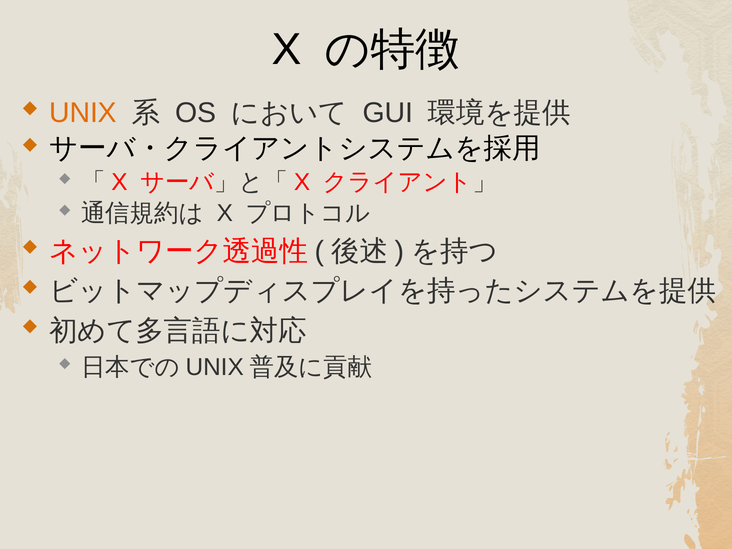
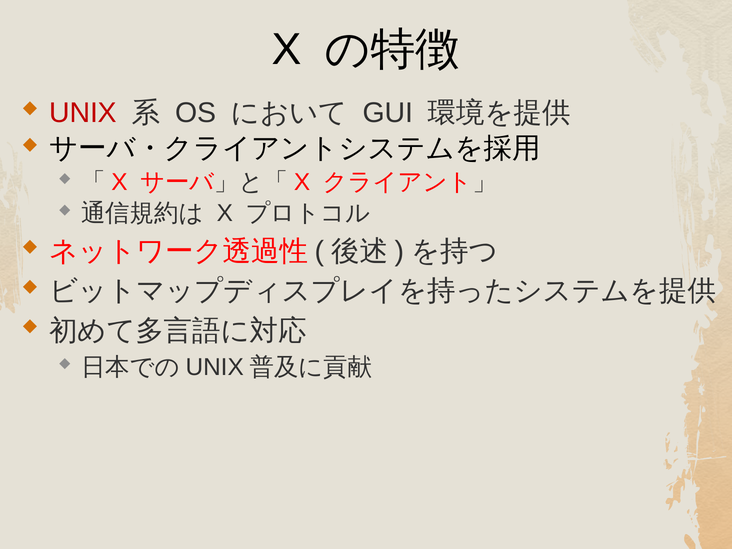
UNIX at (83, 113) colour: orange -> red
